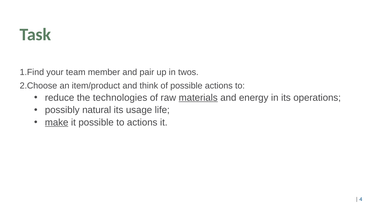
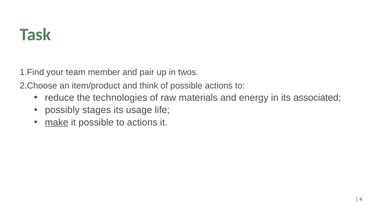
materials underline: present -> none
operations: operations -> associated
natural: natural -> stages
